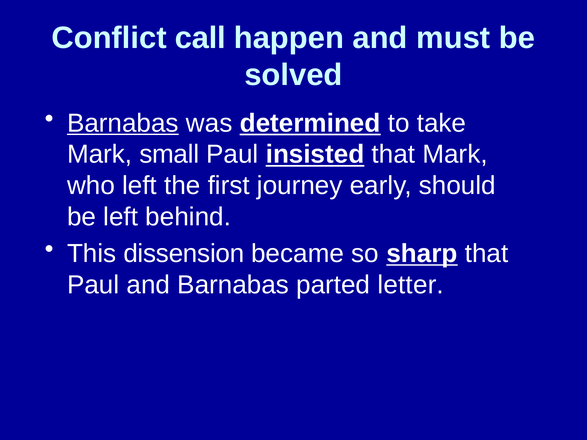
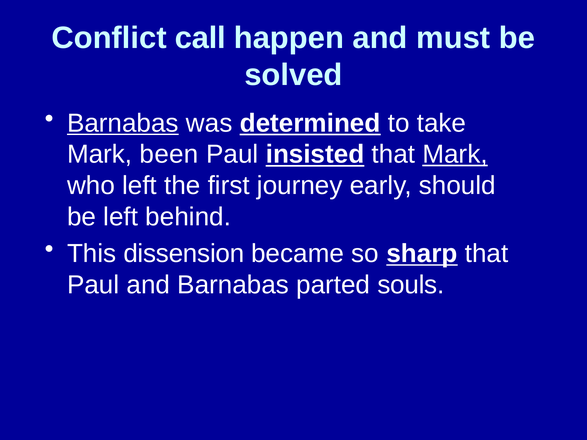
small: small -> been
Mark at (455, 154) underline: none -> present
letter: letter -> souls
